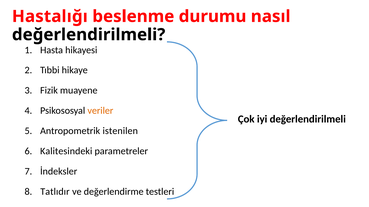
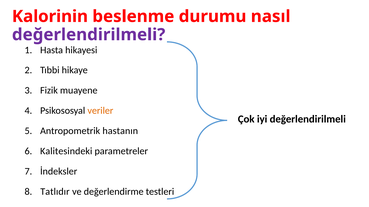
Hastalığı: Hastalığı -> Kalorinin
değerlendirilmeli at (89, 35) colour: black -> purple
istenilen: istenilen -> hastanın
